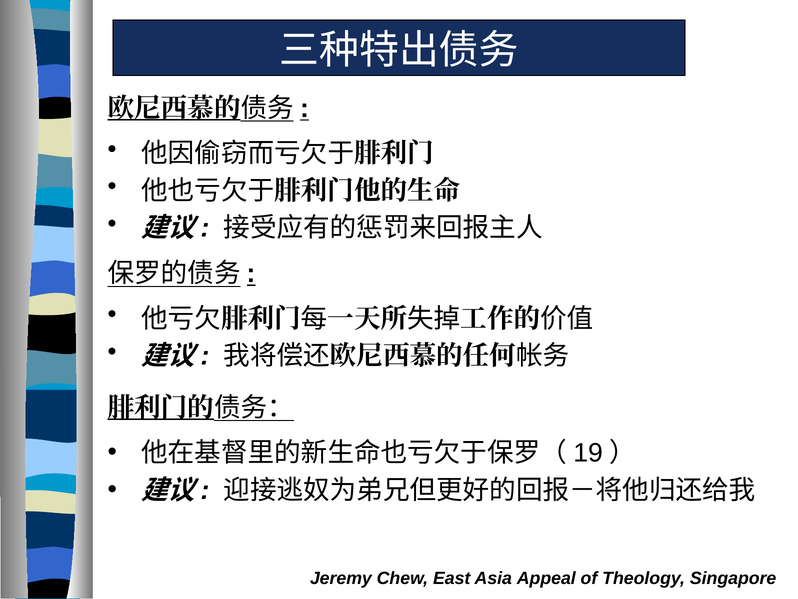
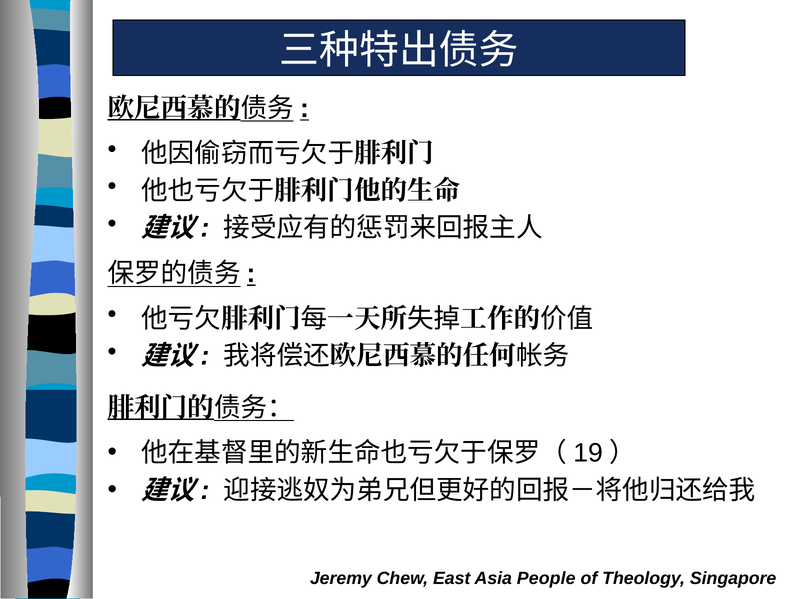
Appeal: Appeal -> People
